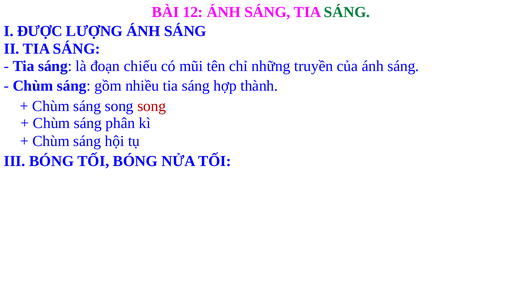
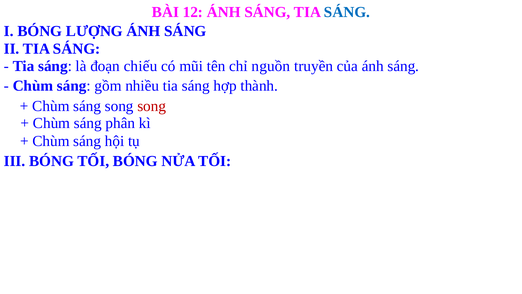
SÁNG at (347, 12) colour: green -> blue
I ĐƯỢC: ĐƯỢC -> BÓNG
những: những -> nguồn
